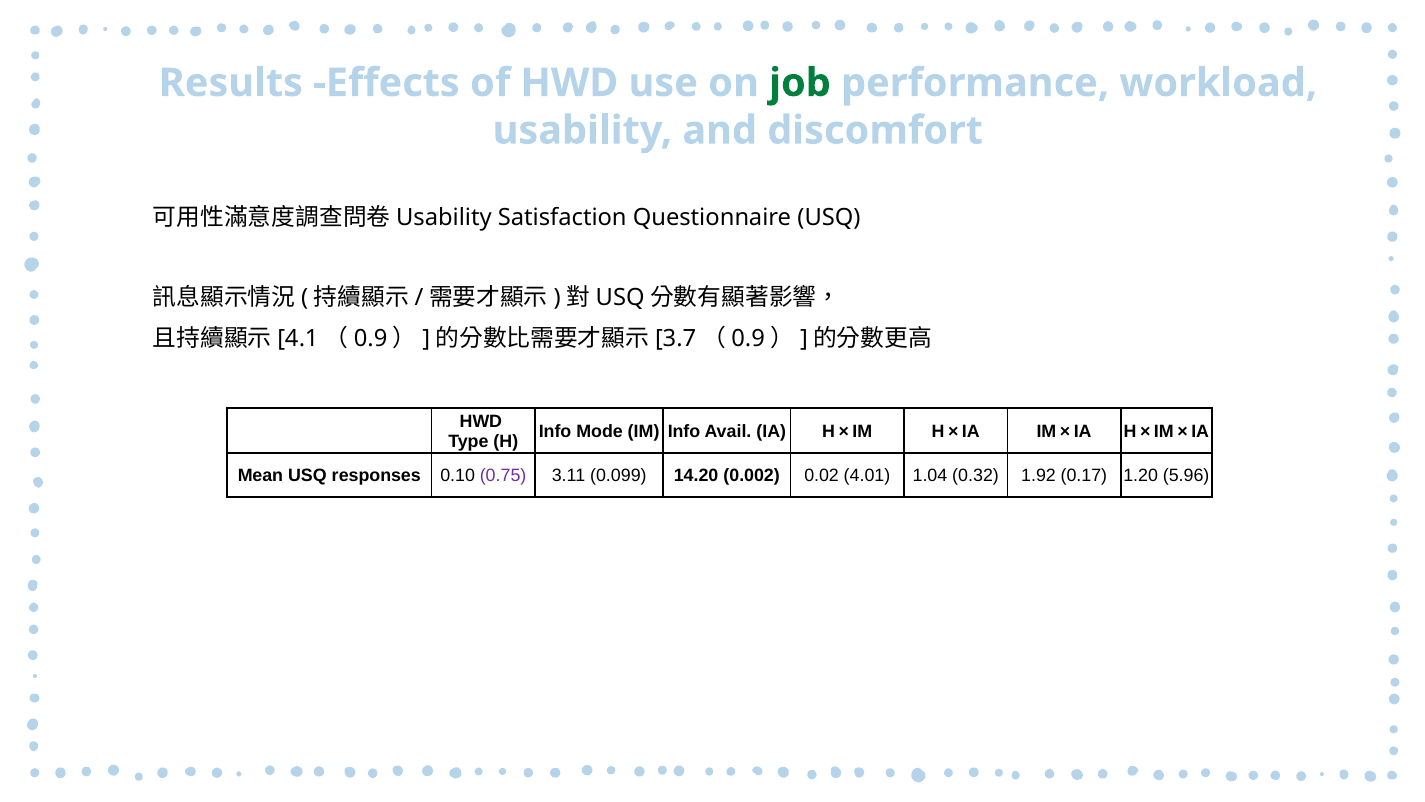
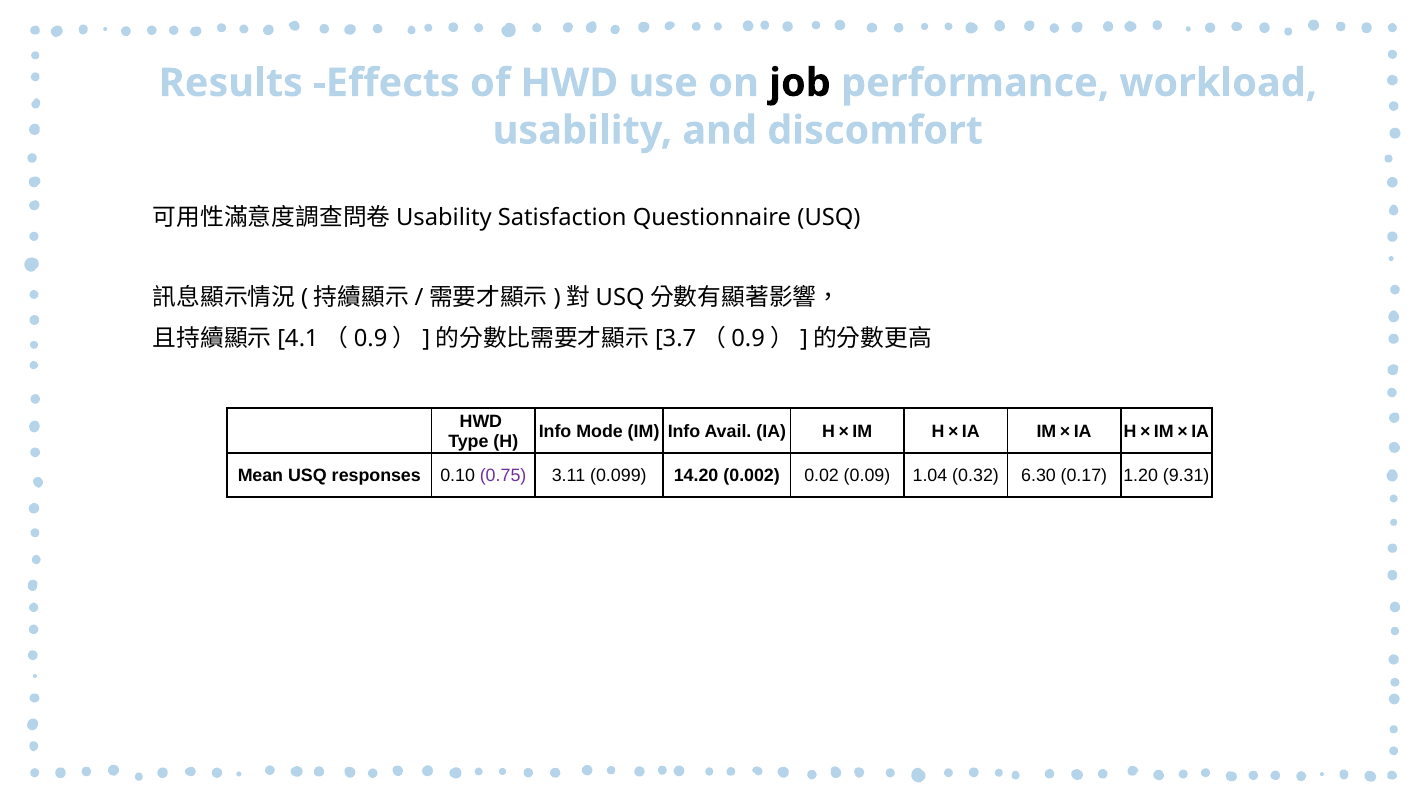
job colour: green -> black
4.01: 4.01 -> 0.09
1.92: 1.92 -> 6.30
5.96: 5.96 -> 9.31
